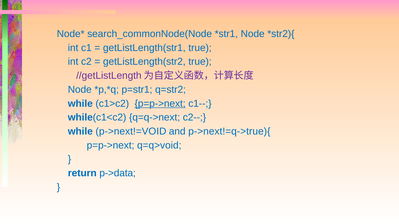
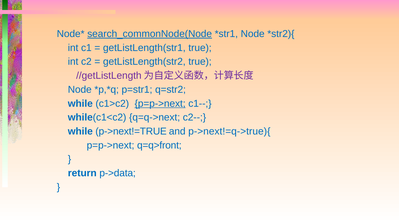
search_commonNode(Node underline: none -> present
p->next!=VOID: p->next!=VOID -> p->next!=TRUE
q=q>void: q=q>void -> q=q>front
